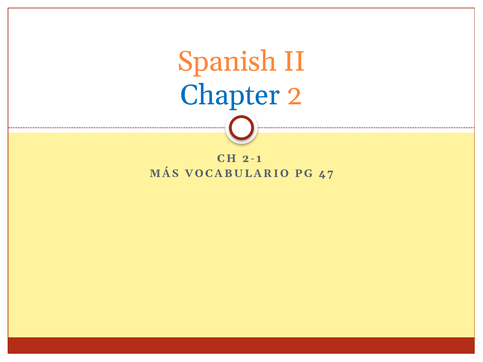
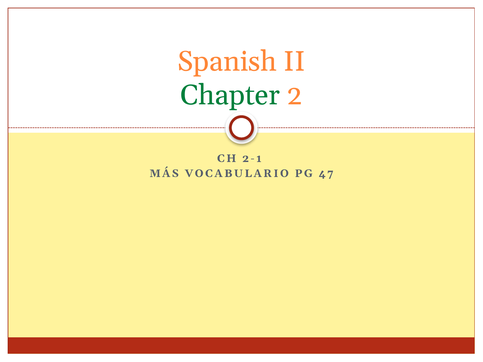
Chapter colour: blue -> green
